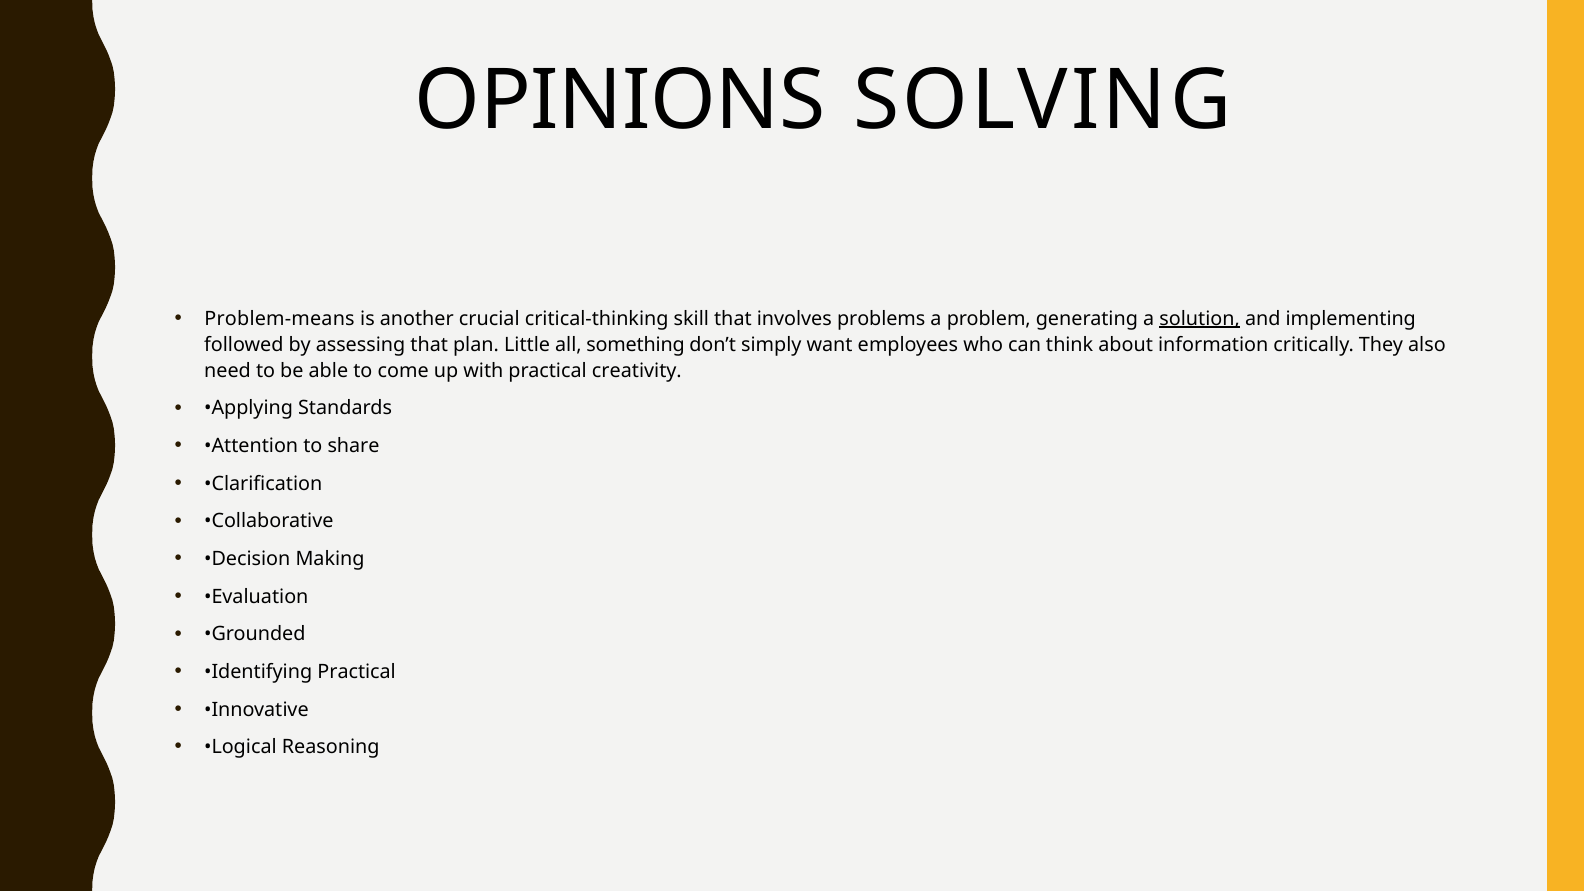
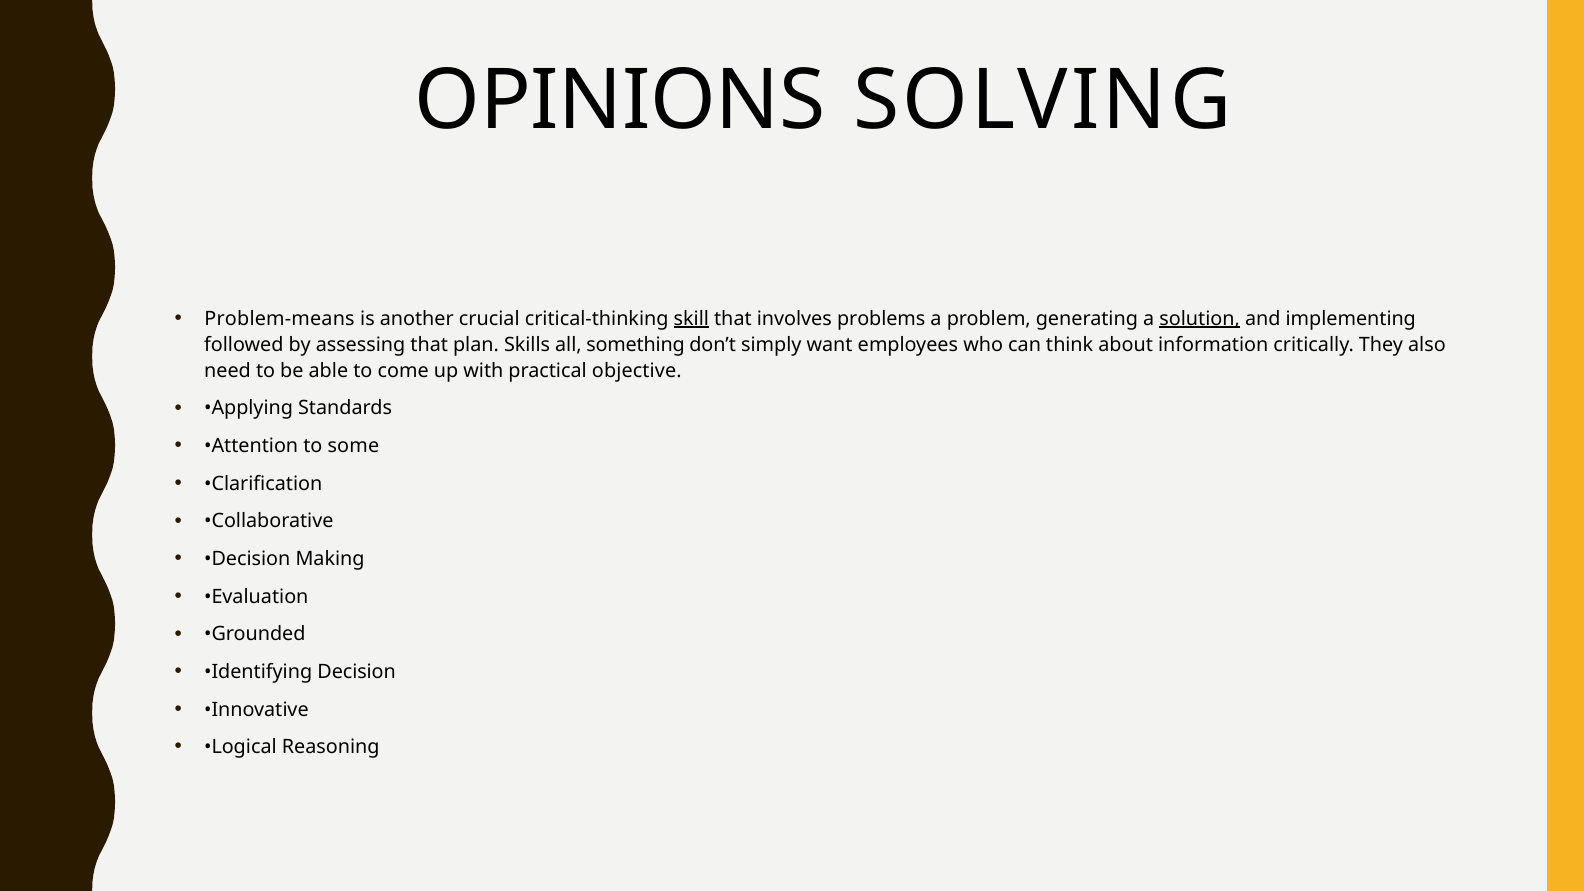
skill underline: none -> present
Little: Little -> Skills
creativity: creativity -> objective
share: share -> some
Identifying Practical: Practical -> Decision
